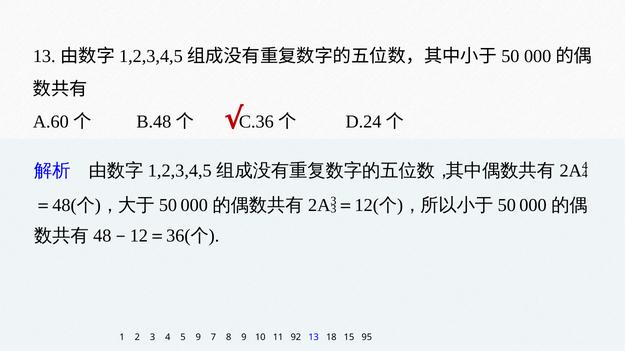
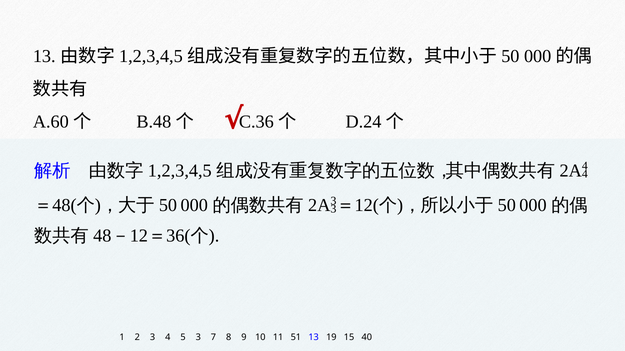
5 9: 9 -> 3
92: 92 -> 51
18: 18 -> 19
95: 95 -> 40
